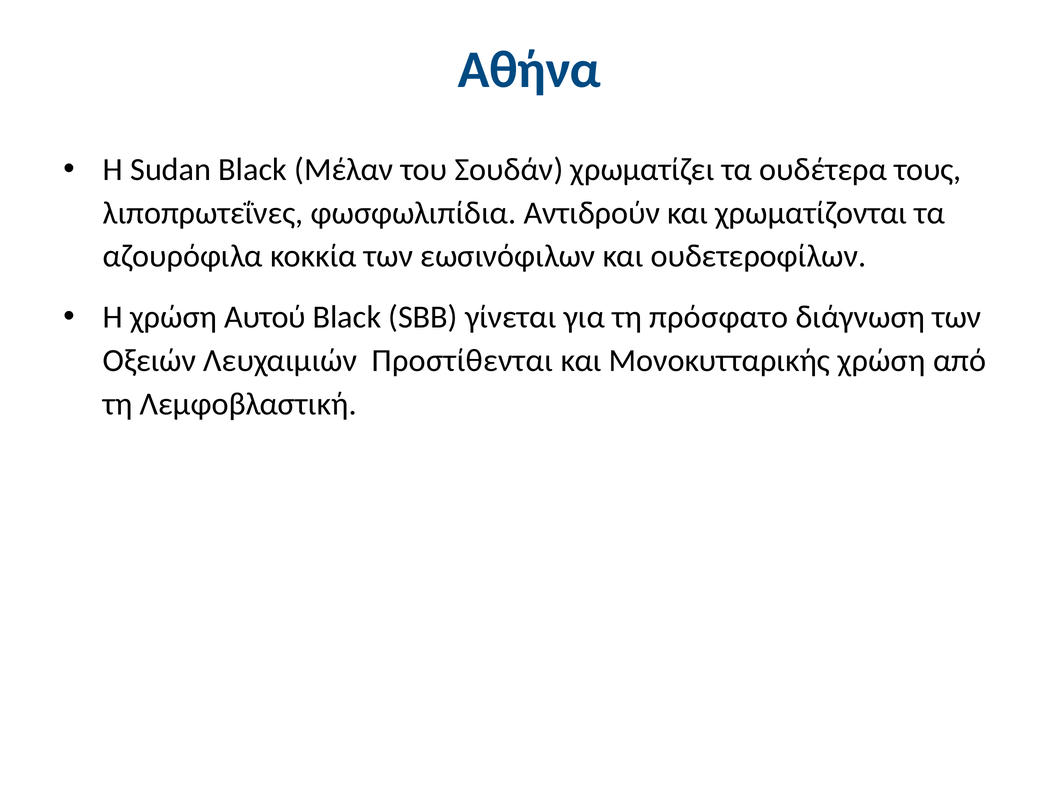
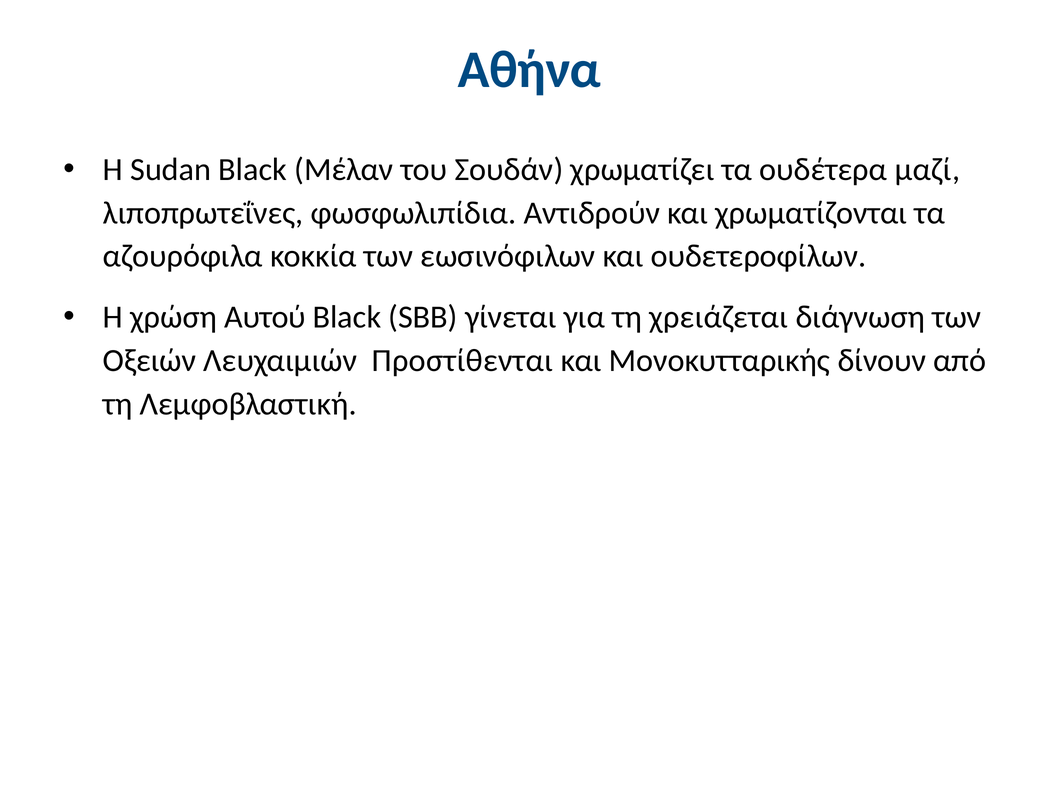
τους: τους -> μαζί
πρόσφατο: πρόσφατο -> χρειάζεται
Μονοκυτταρικής χρώση: χρώση -> δίνουν
